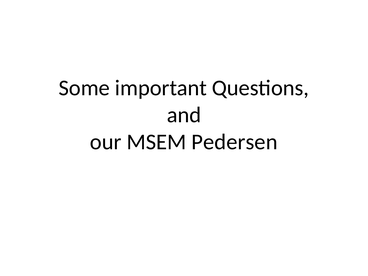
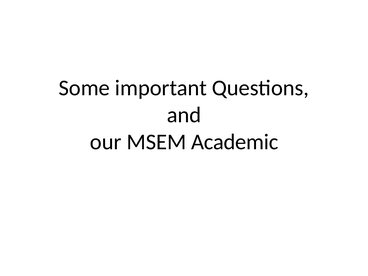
Pedersen: Pedersen -> Academic
